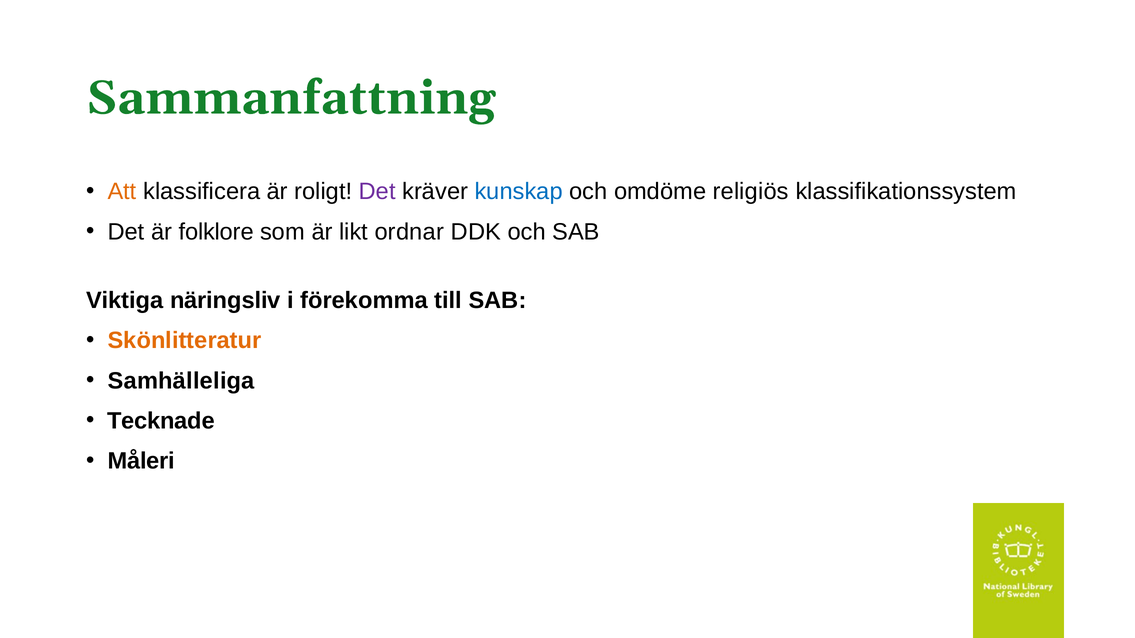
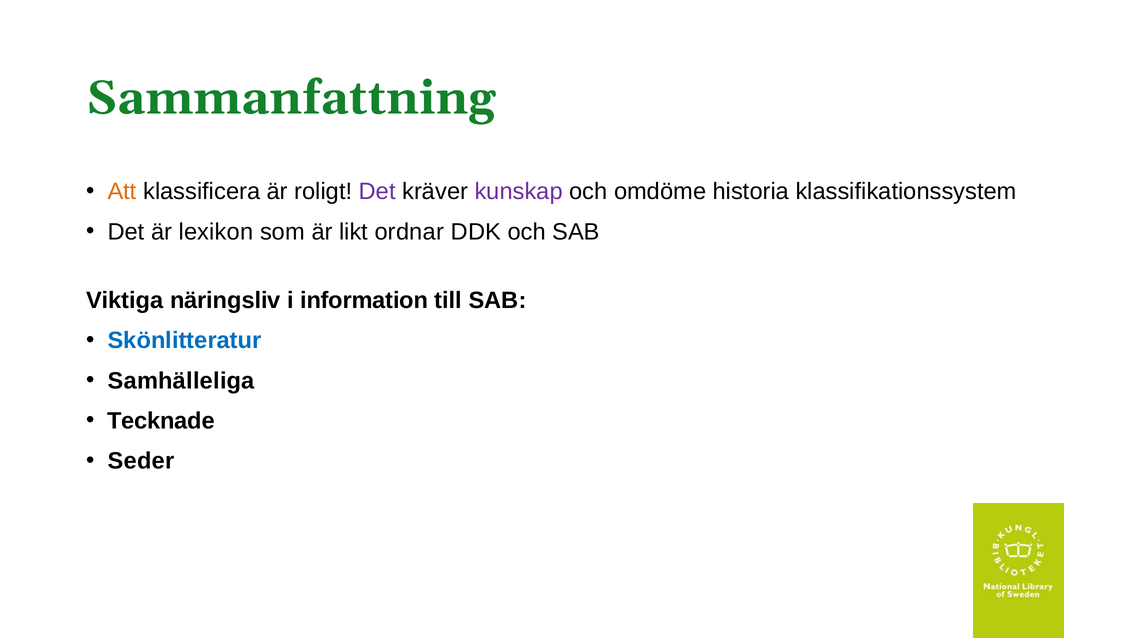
kunskap colour: blue -> purple
religiös: religiös -> historia
folklore: folklore -> lexikon
förekomma: förekomma -> information
Skönlitteratur colour: orange -> blue
Måleri: Måleri -> Seder
